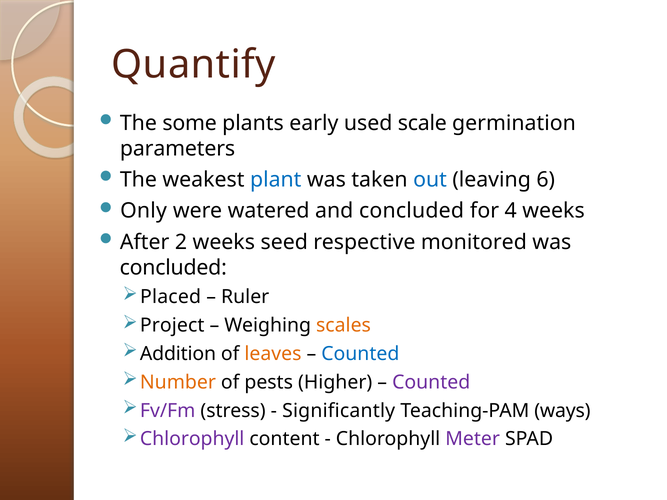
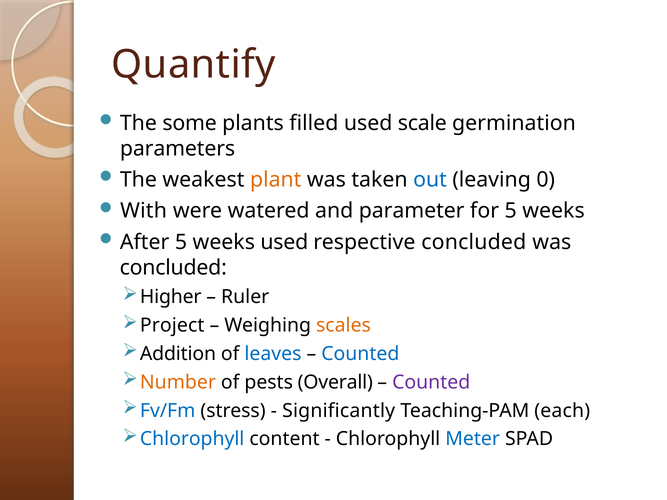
early: early -> filled
plant colour: blue -> orange
6: 6 -> 0
Only: Only -> With
and concluded: concluded -> parameter
for 4: 4 -> 5
After 2: 2 -> 5
weeks seed: seed -> used
respective monitored: monitored -> concluded
Placed: Placed -> Higher
leaves colour: orange -> blue
Higher: Higher -> Overall
Fv/Fm colour: purple -> blue
ways: ways -> each
Chlorophyll at (192, 439) colour: purple -> blue
Meter colour: purple -> blue
